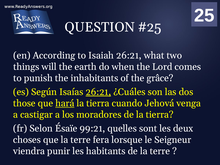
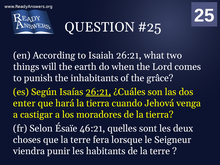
those: those -> enter
hará underline: present -> none
99:21: 99:21 -> 46:21
